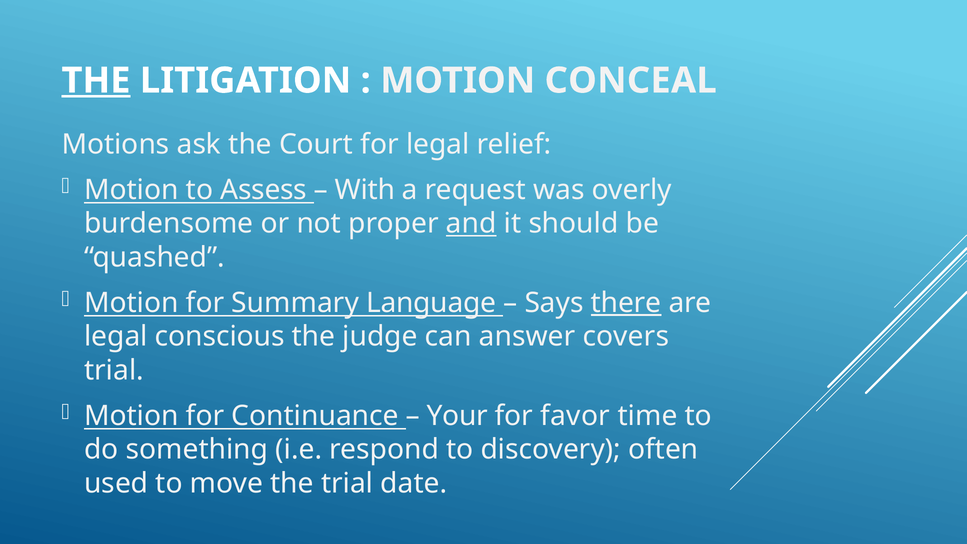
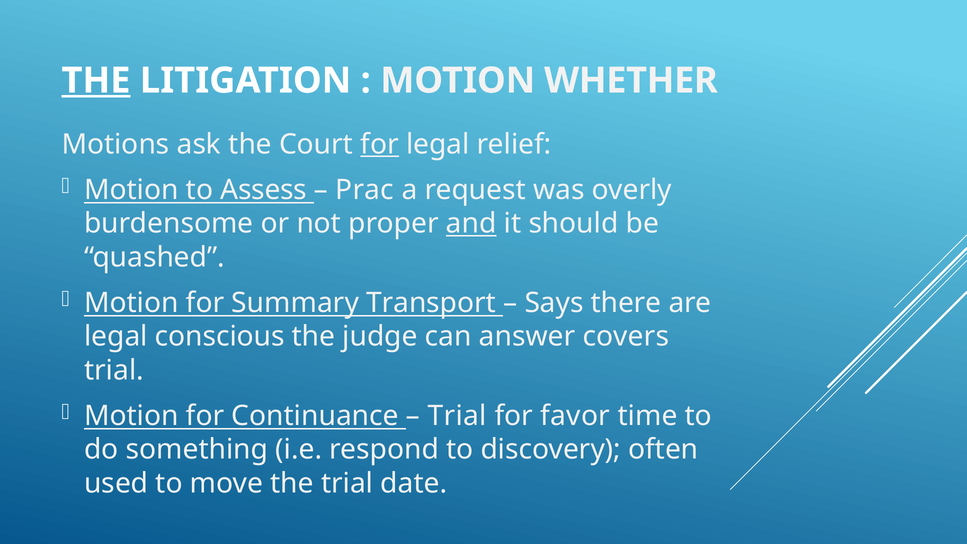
CONCEAL: CONCEAL -> WHETHER
for at (380, 144) underline: none -> present
With: With -> Prac
Language: Language -> Transport
there underline: present -> none
Your at (457, 416): Your -> Trial
